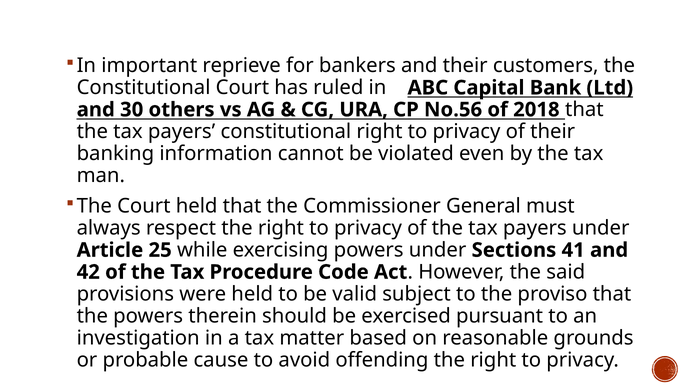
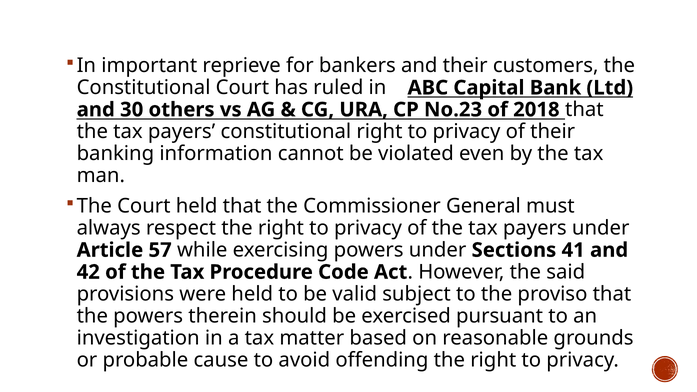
No.56: No.56 -> No.23
25: 25 -> 57
